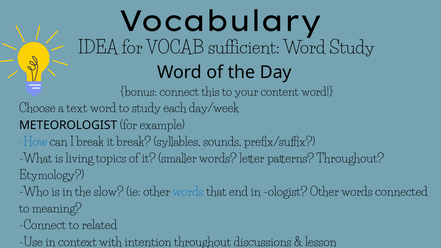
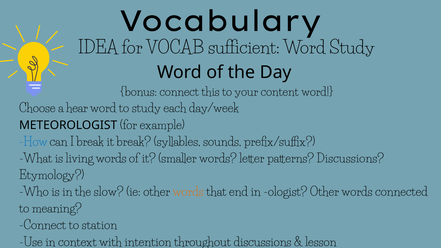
text: text -> hear
living topics: topics -> words
patterns Throughout: Throughout -> Discussions
words at (188, 192) colour: blue -> orange
related: related -> station
